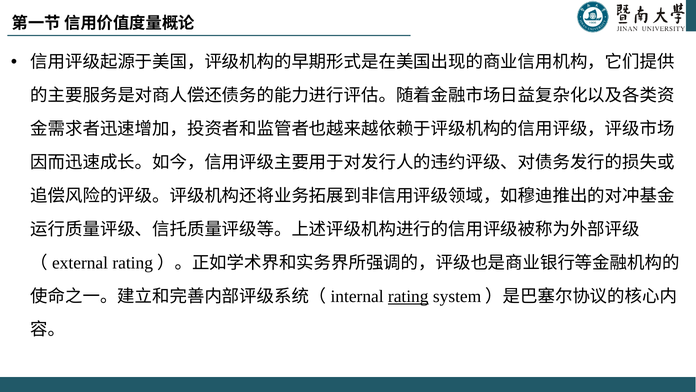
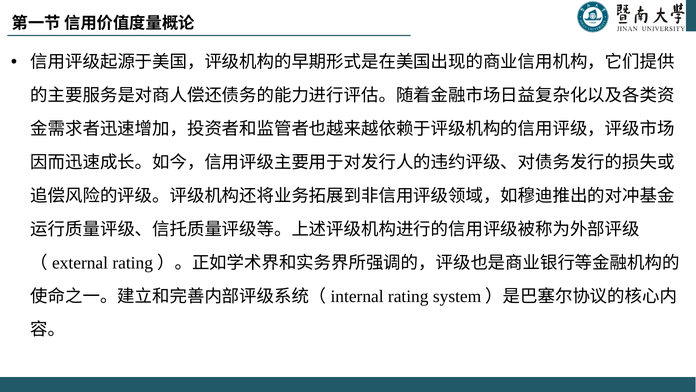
rating underline: present -> none
